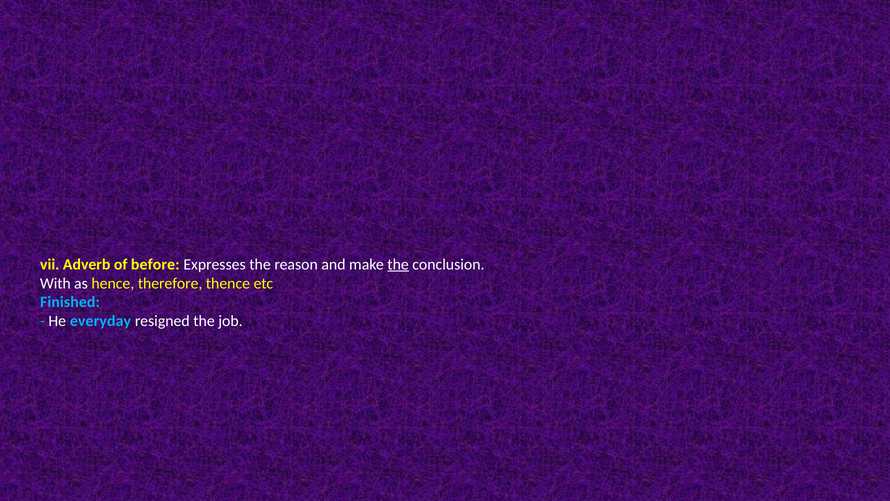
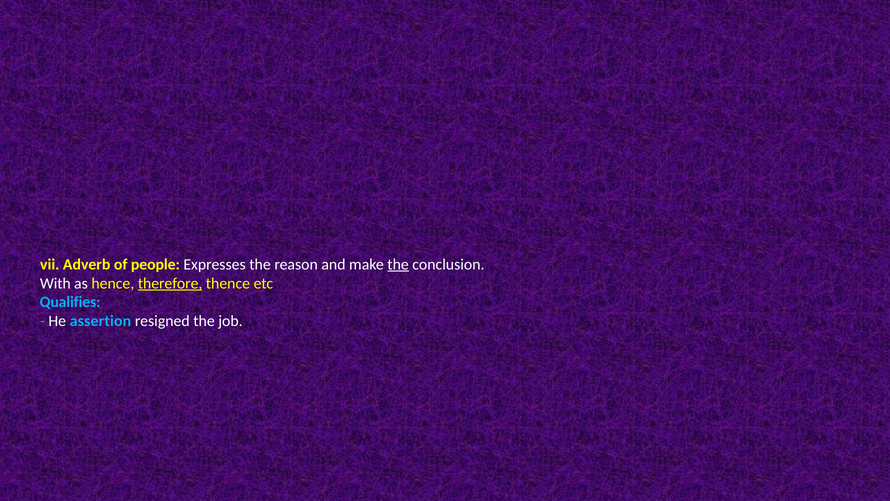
before: before -> people
therefore underline: none -> present
Finished: Finished -> Qualifies
everyday: everyday -> assertion
